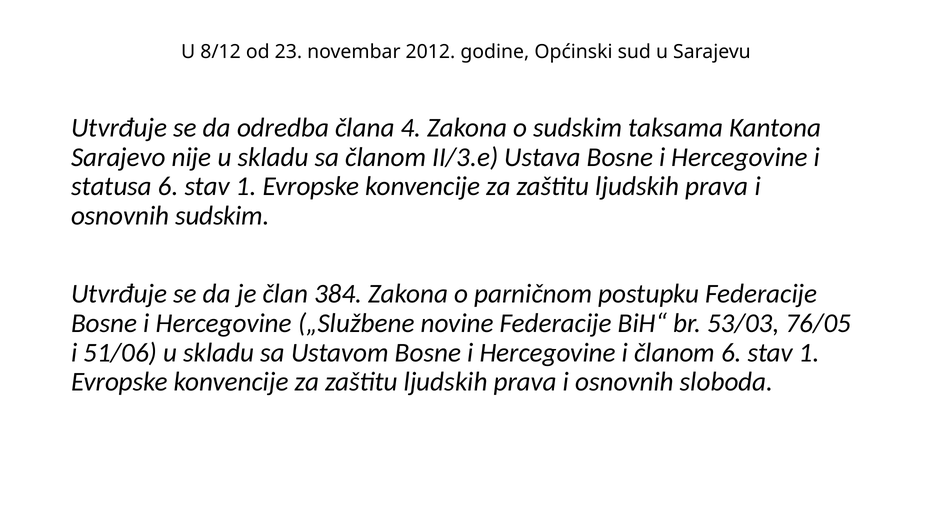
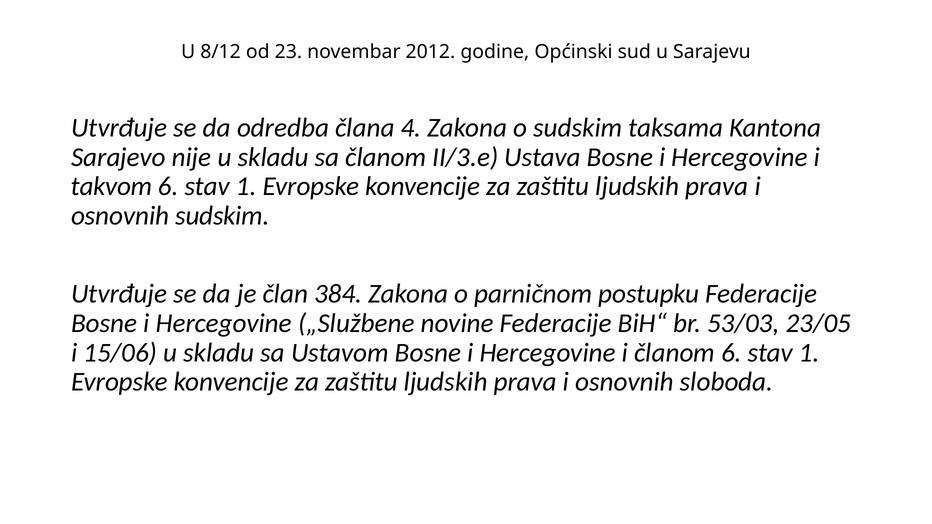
statusa: statusa -> takvom
76/05: 76/05 -> 23/05
51/06: 51/06 -> 15/06
